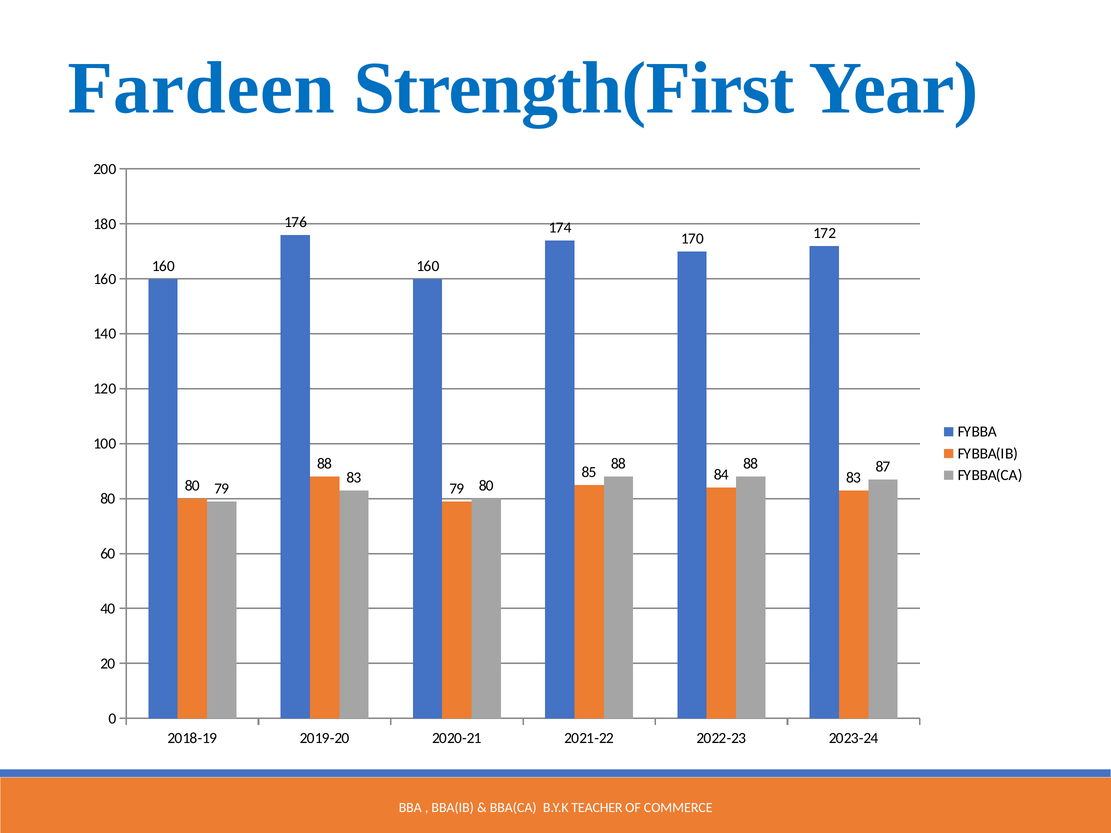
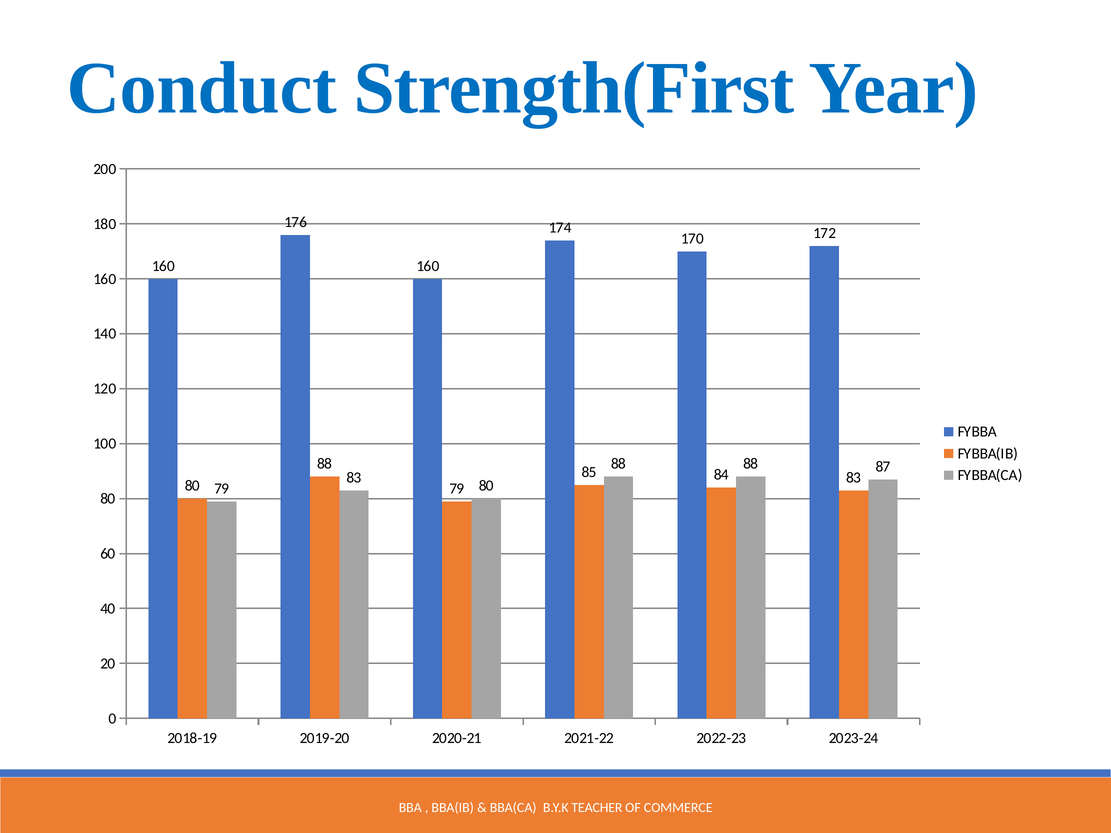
Fardeen: Fardeen -> Conduct
